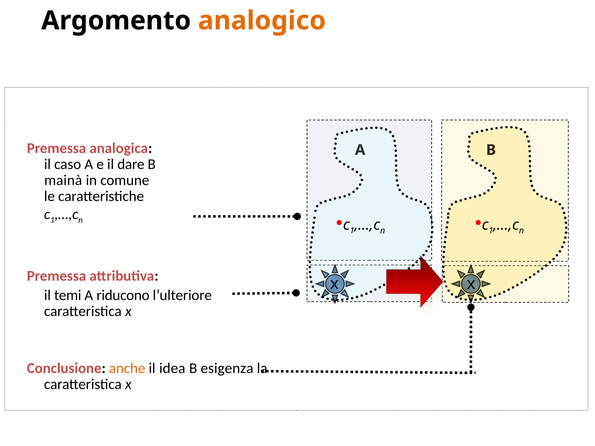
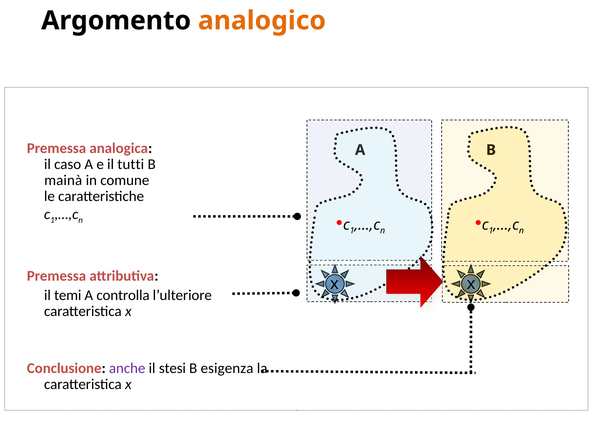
dare: dare -> tutti
riducono: riducono -> controlla
anche colour: orange -> purple
idea: idea -> stesi
